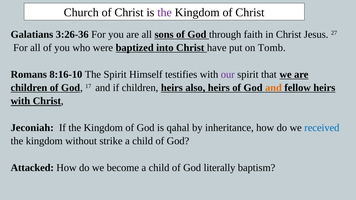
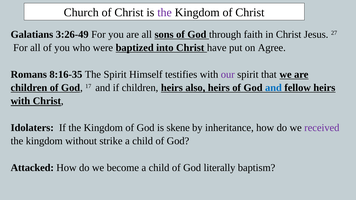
3:26-36: 3:26-36 -> 3:26-49
Tomb: Tomb -> Agree
8:16-10: 8:16-10 -> 8:16-35
and at (273, 88) colour: orange -> blue
Jeconiah: Jeconiah -> Idolaters
qahal: qahal -> skene
received colour: blue -> purple
